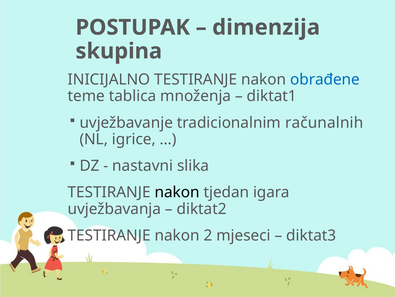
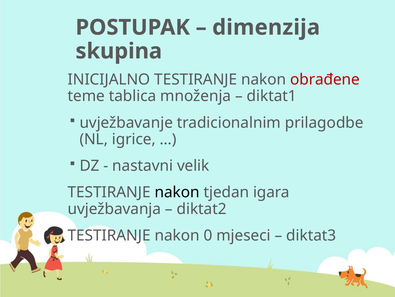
obrađene colour: blue -> red
računalnih: računalnih -> prilagodbe
slika: slika -> velik
2: 2 -> 0
